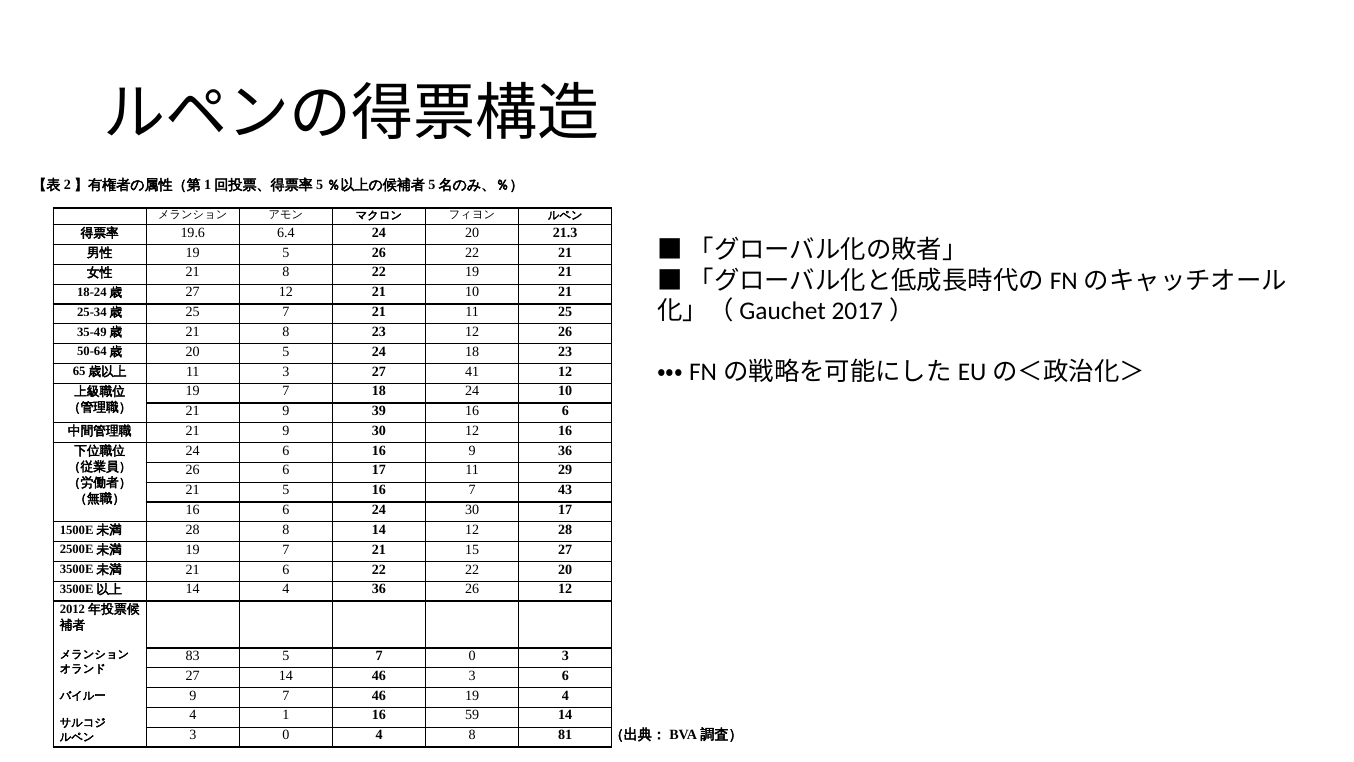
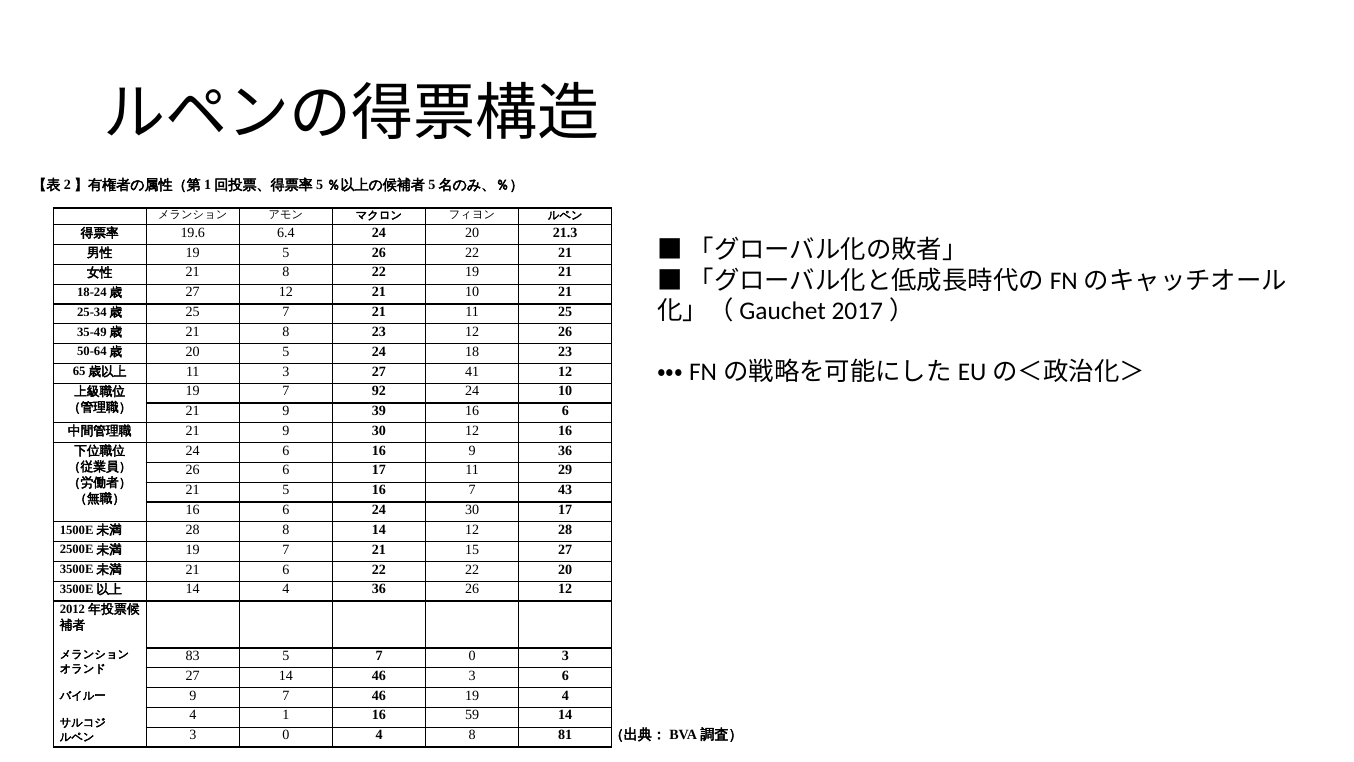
7 18: 18 -> 92
